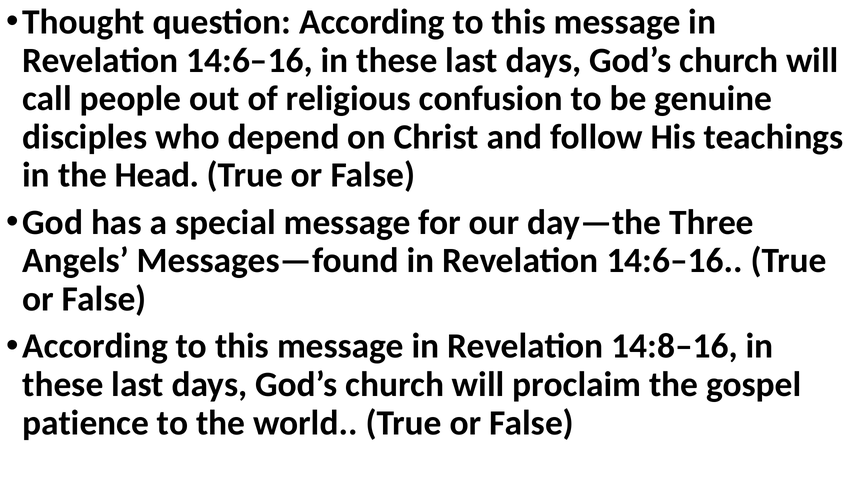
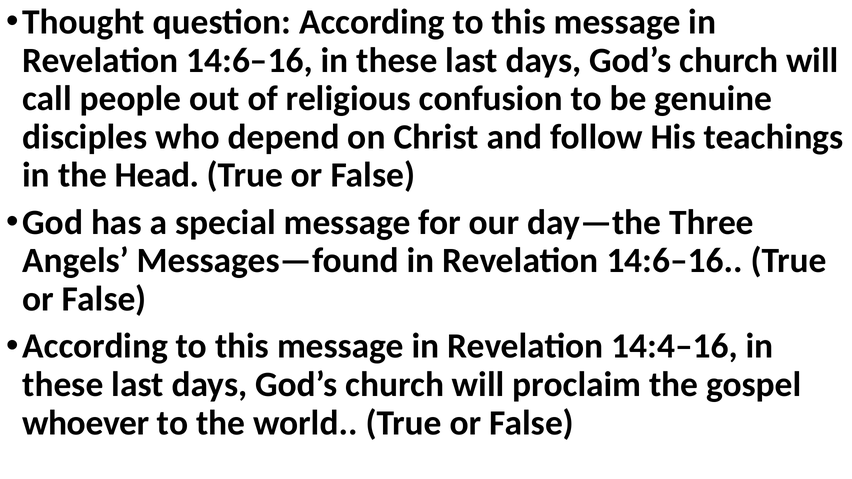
14:8–16: 14:8–16 -> 14:4–16
patience: patience -> whoever
